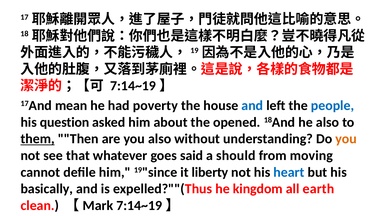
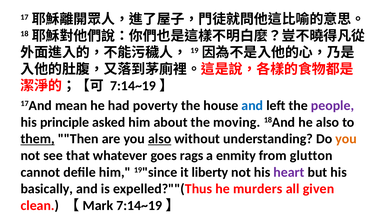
people colour: blue -> purple
question: question -> principle
opened: opened -> moving
also at (160, 139) underline: none -> present
said: said -> rags
should: should -> enmity
moving: moving -> glutton
heart colour: blue -> purple
kingdom: kingdom -> murders
earth: earth -> given
